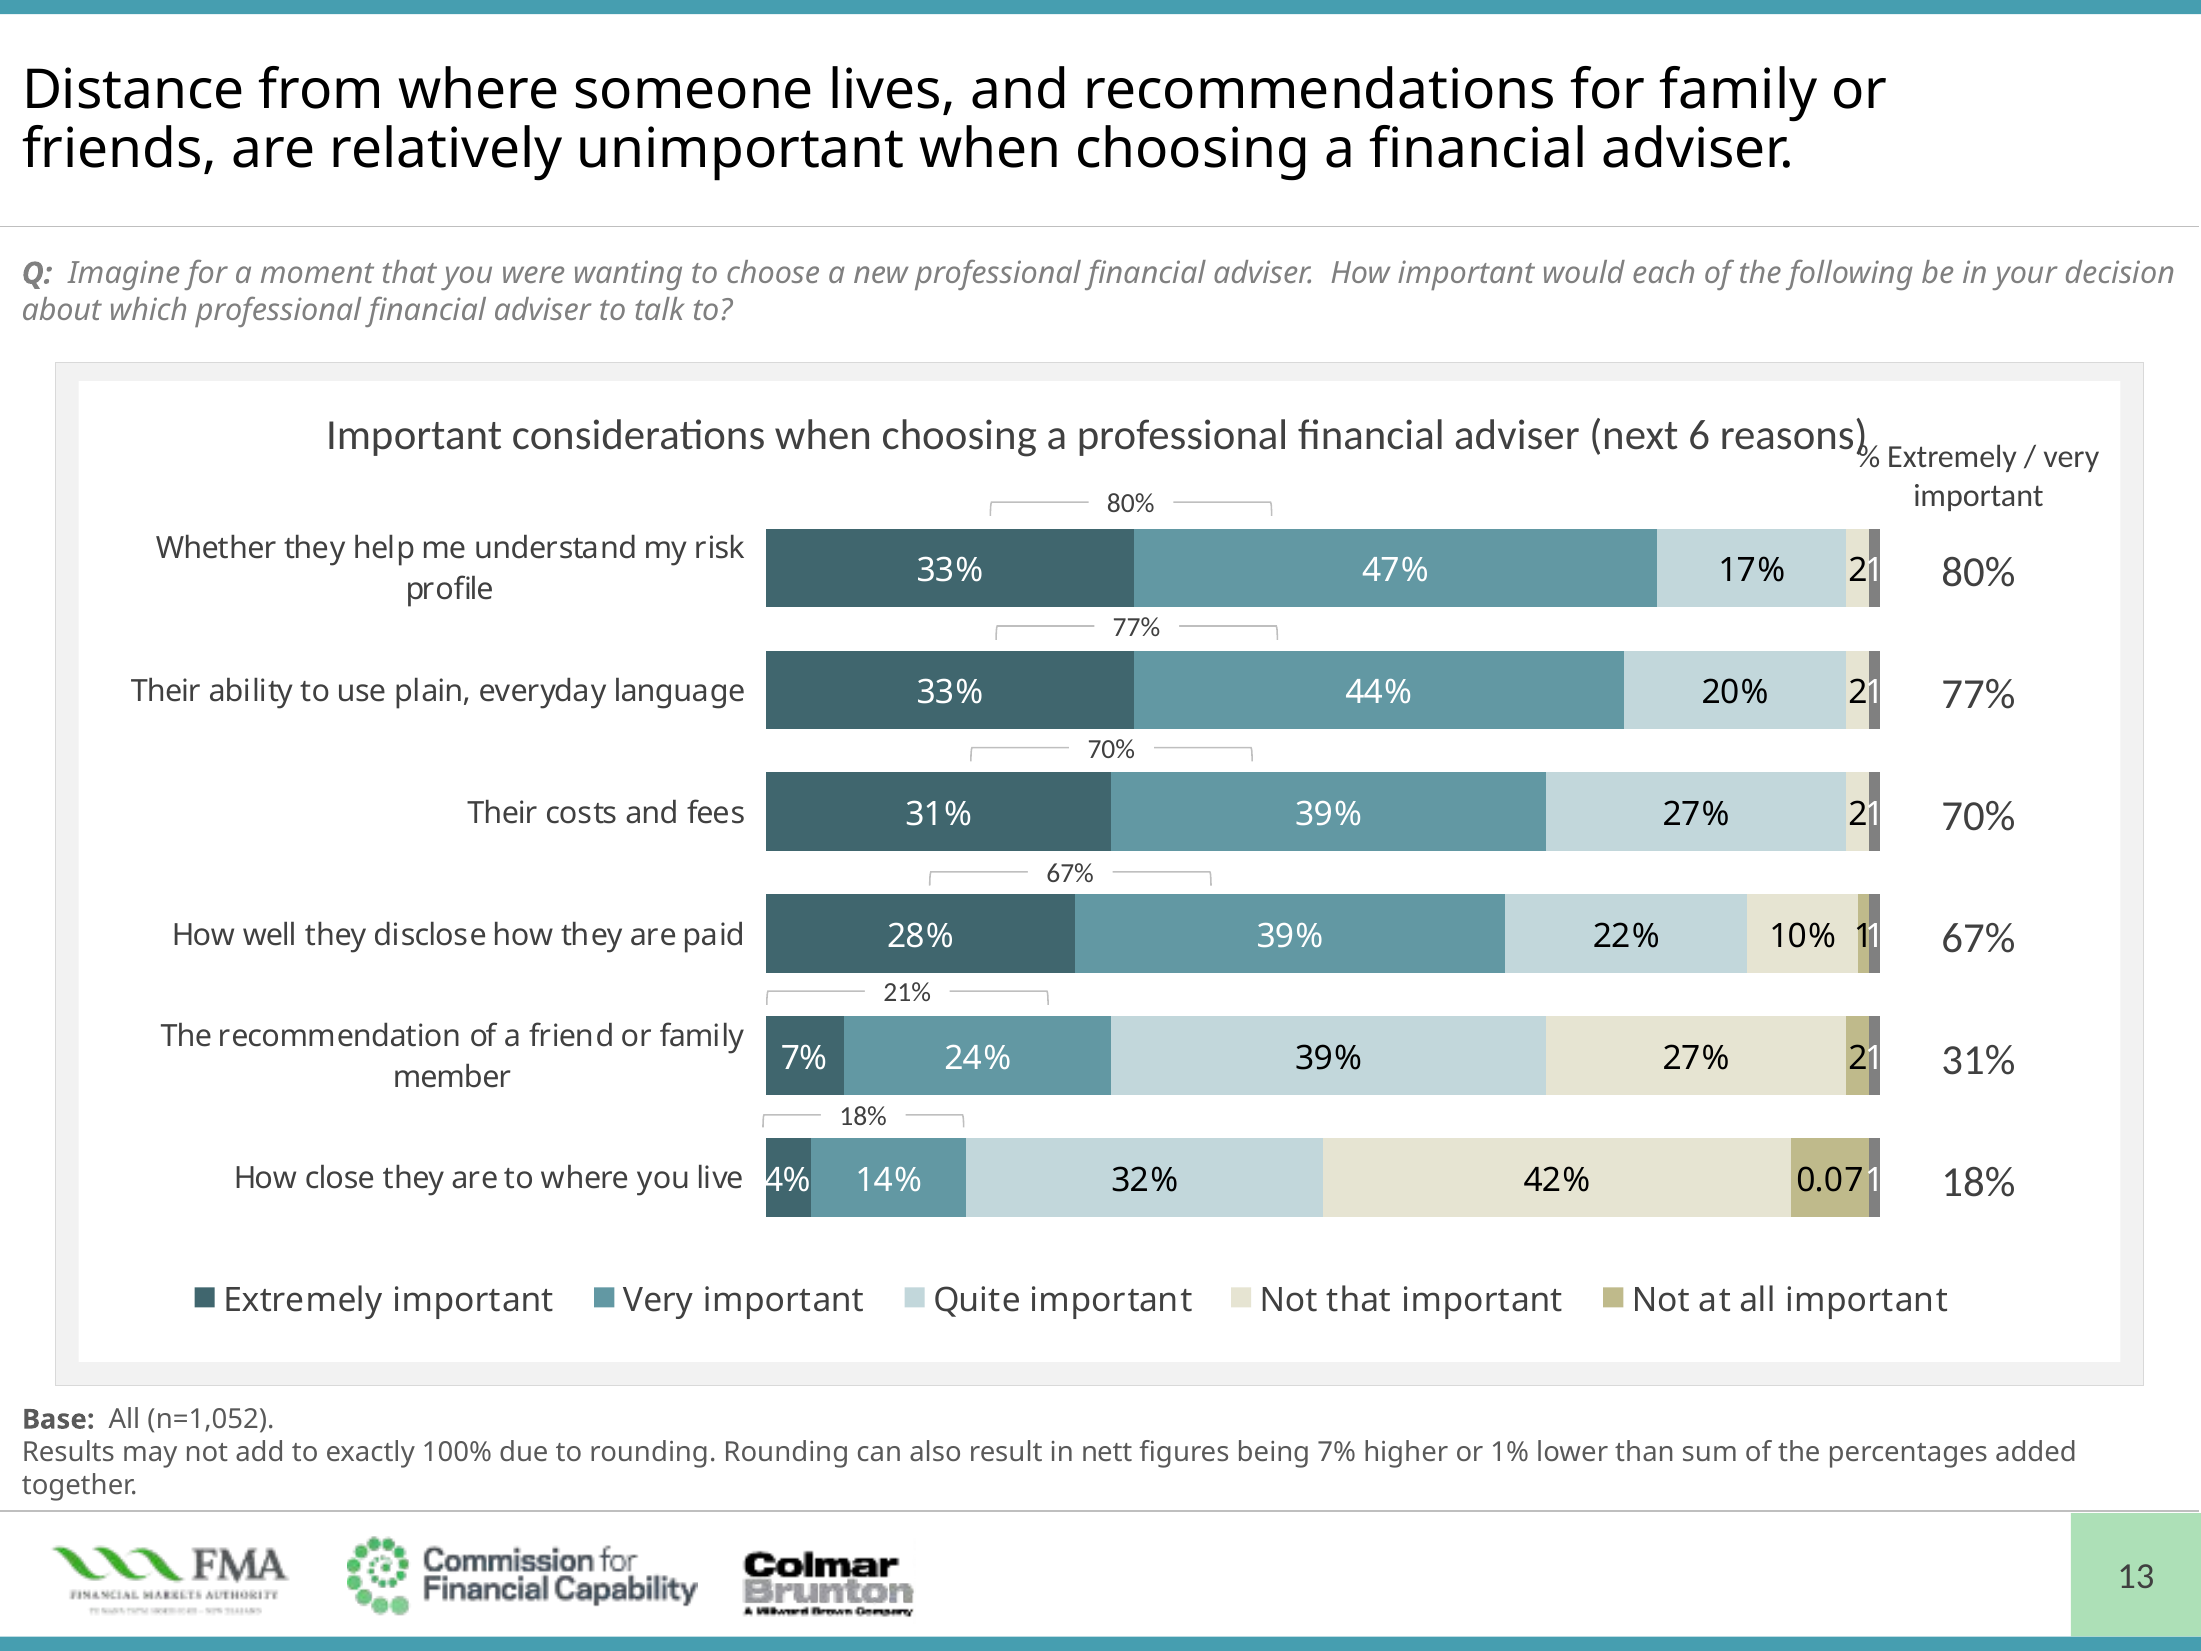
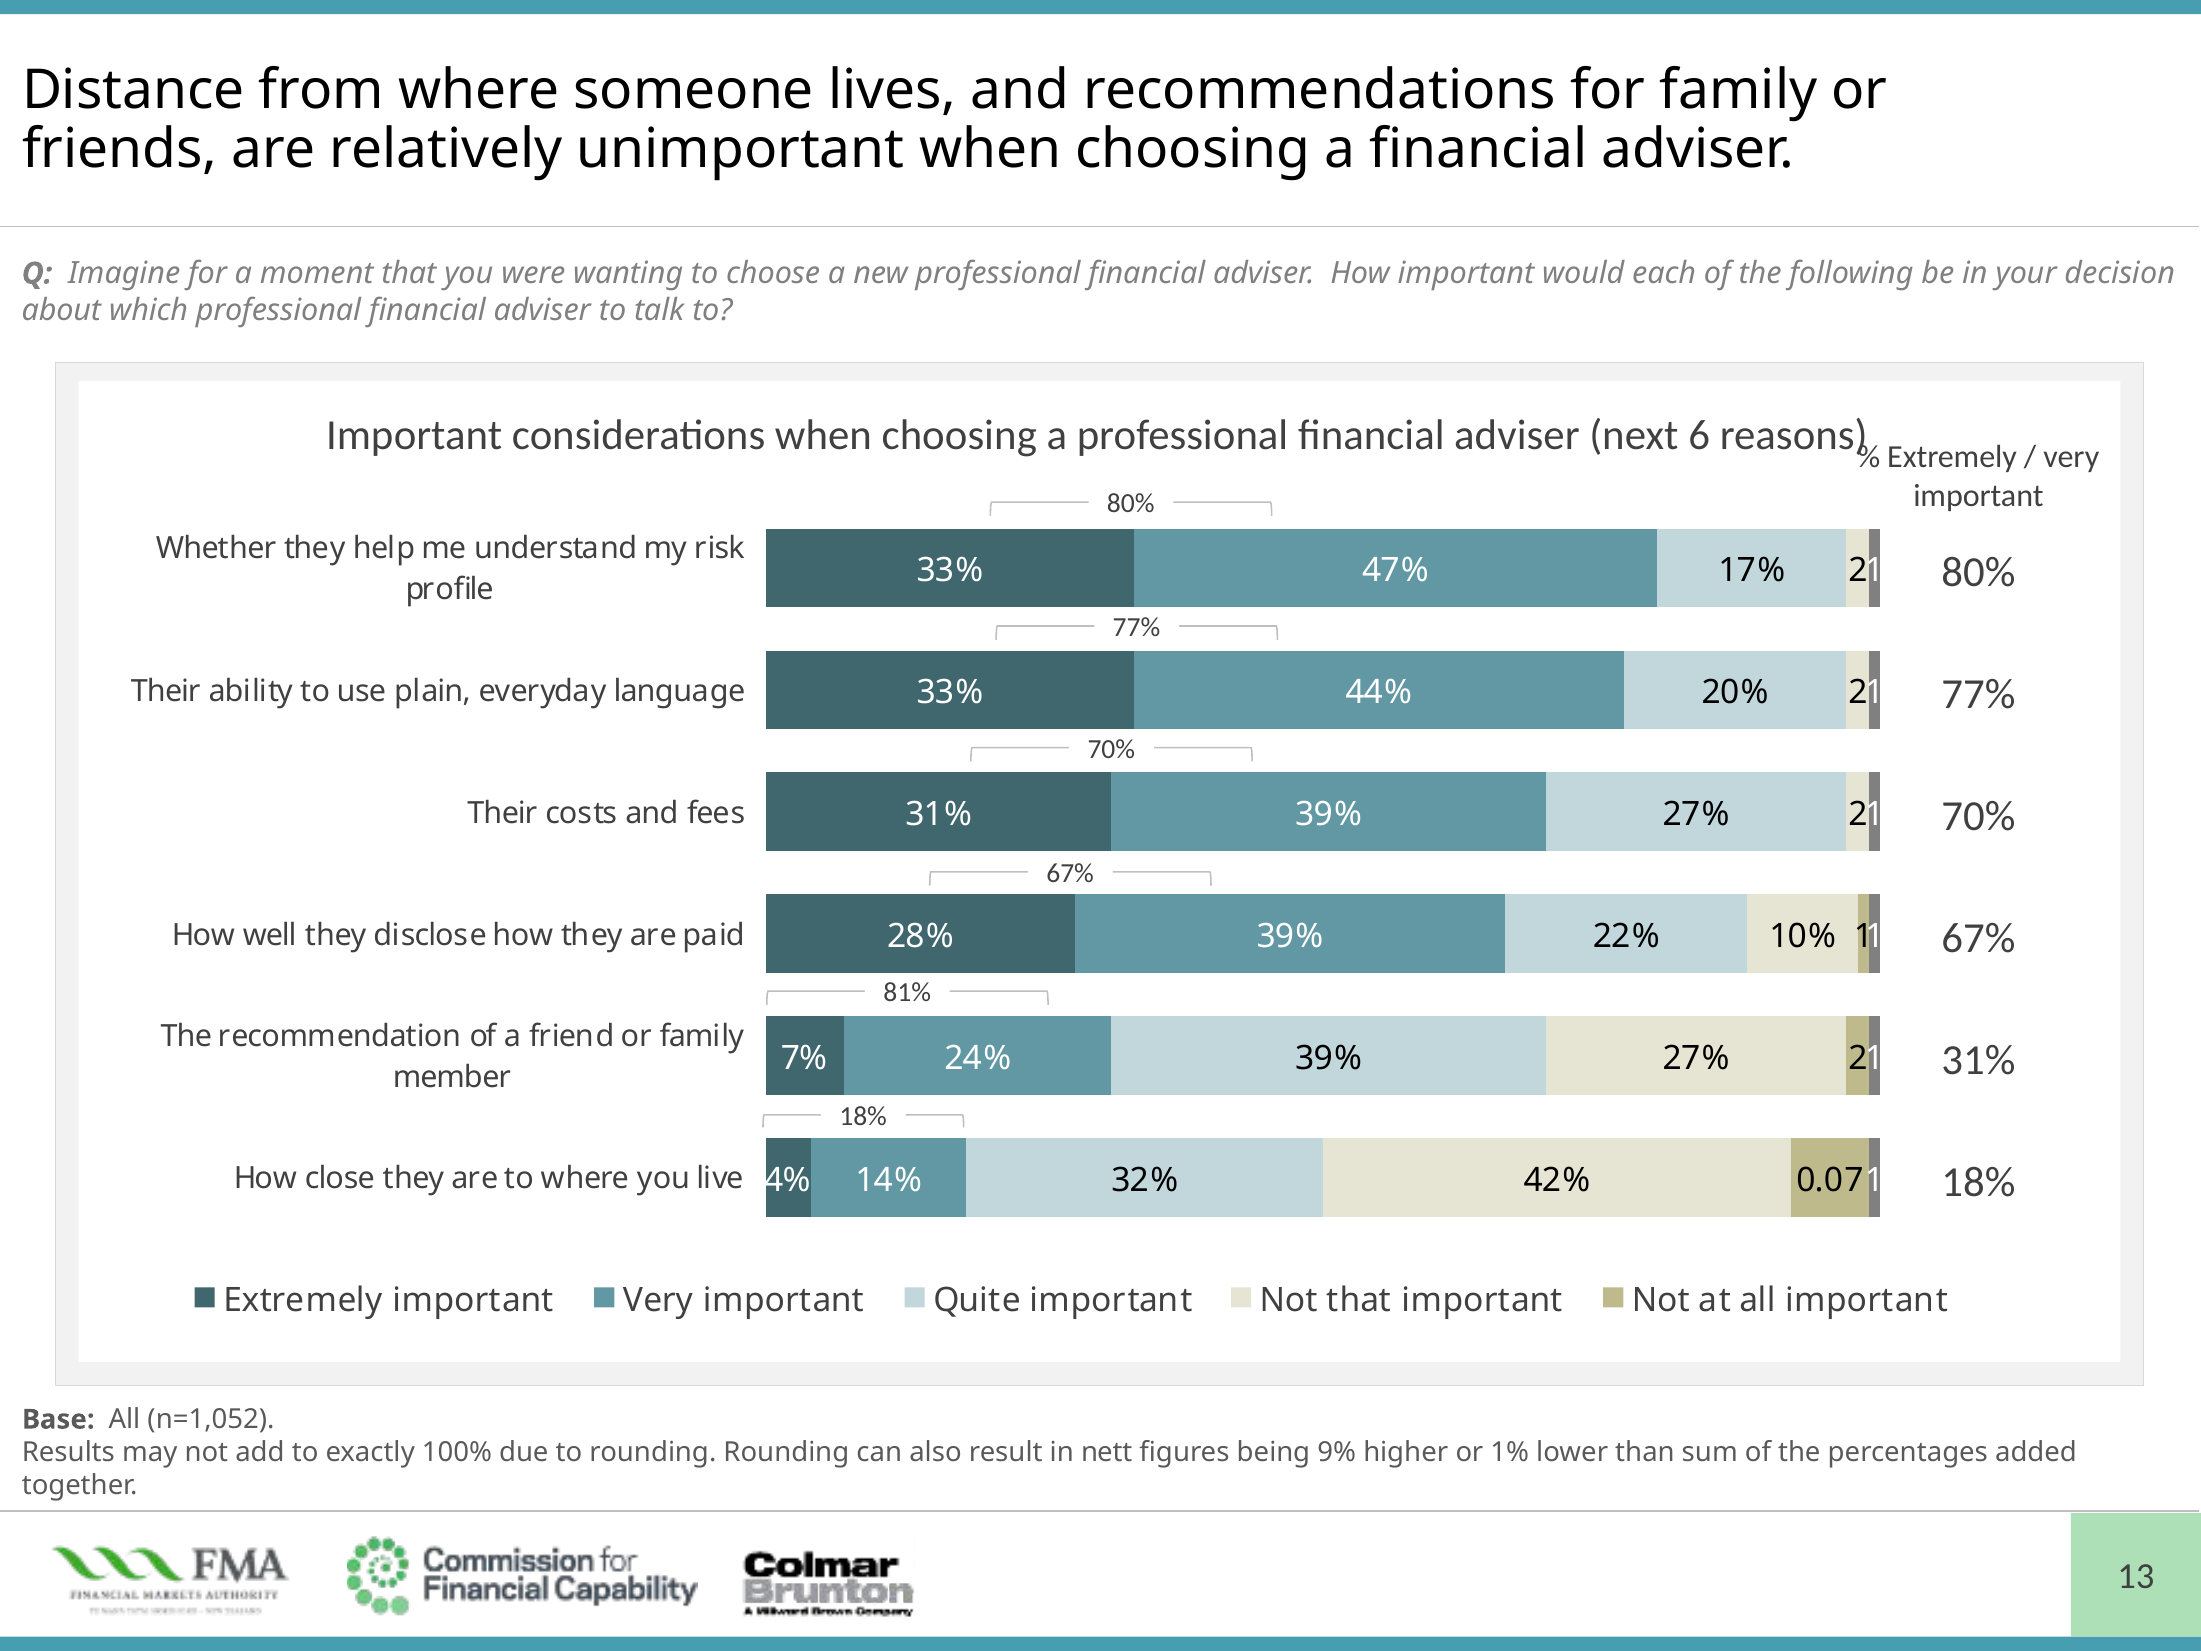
21%: 21% -> 81%
being 7%: 7% -> 9%
